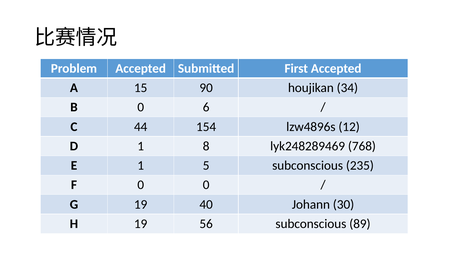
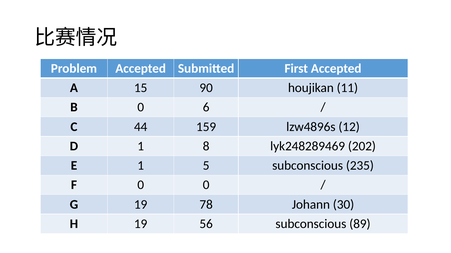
34: 34 -> 11
154: 154 -> 159
768: 768 -> 202
40: 40 -> 78
